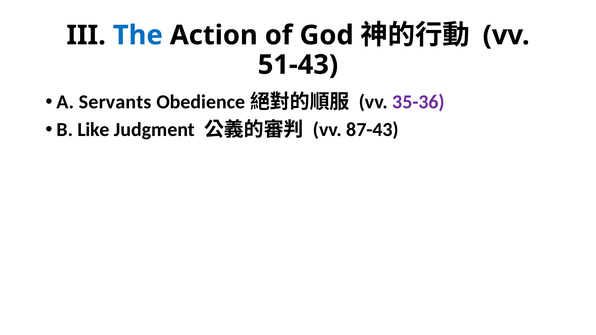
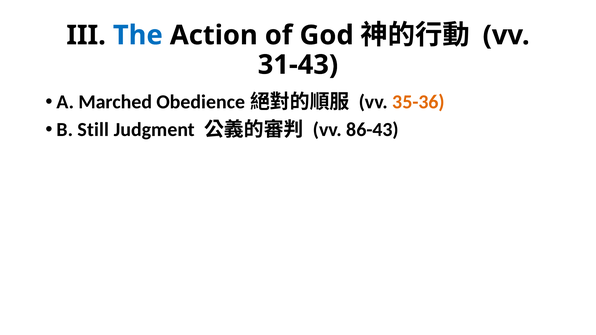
51-43: 51-43 -> 31-43
Servants: Servants -> Marched
35-36 colour: purple -> orange
Like: Like -> Still
87-43: 87-43 -> 86-43
